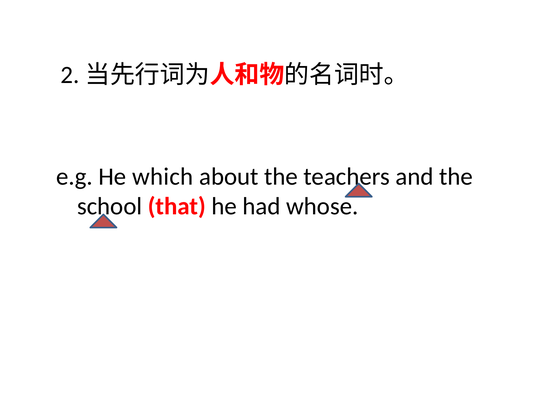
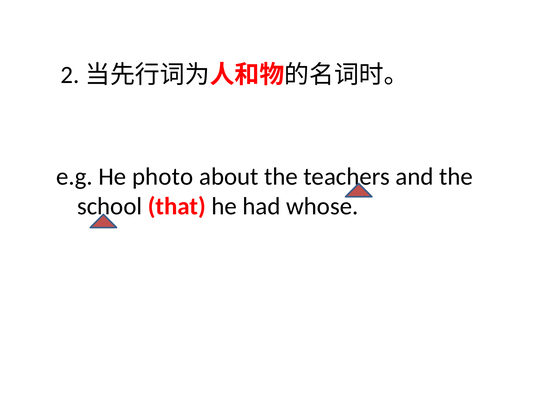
which: which -> photo
